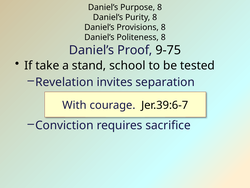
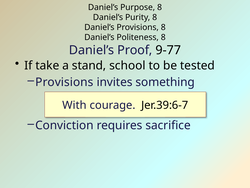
9-75: 9-75 -> 9-77
Revelation at (64, 82): Revelation -> Provisions
separation: separation -> something
